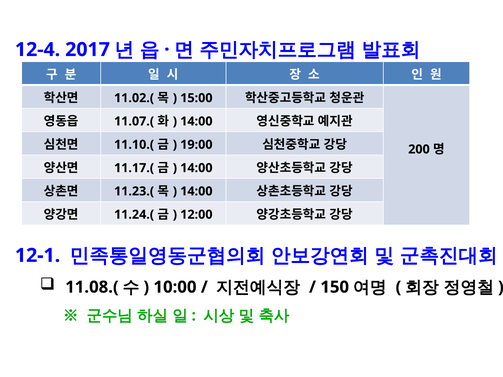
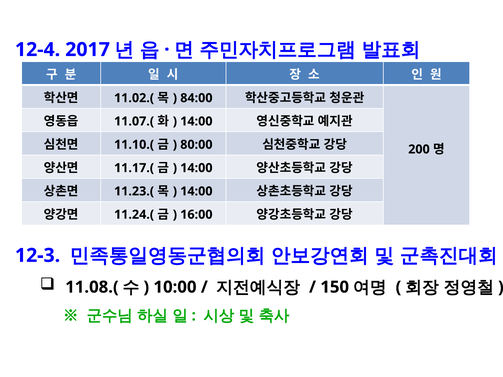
15:00: 15:00 -> 84:00
19:00: 19:00 -> 80:00
12:00: 12:00 -> 16:00
12-1: 12-1 -> 12-3
